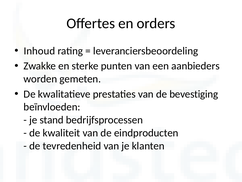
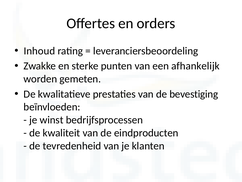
aanbieders: aanbieders -> afhankelijk
stand: stand -> winst
